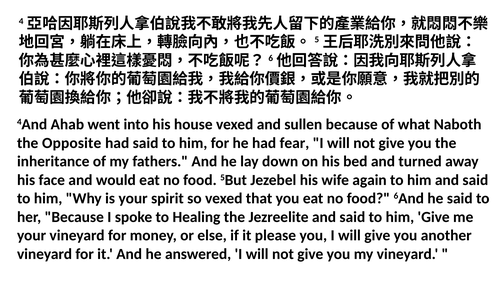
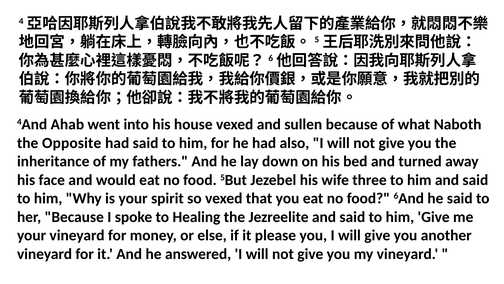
fear: fear -> also
again: again -> three
